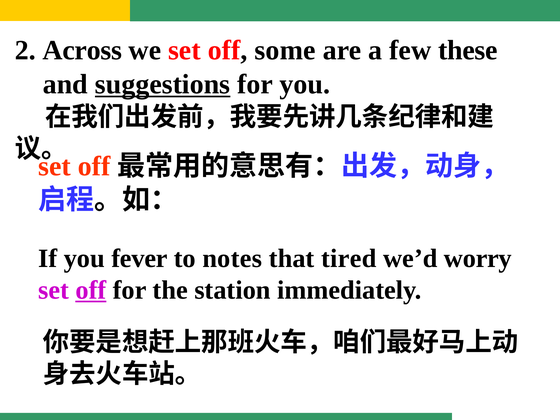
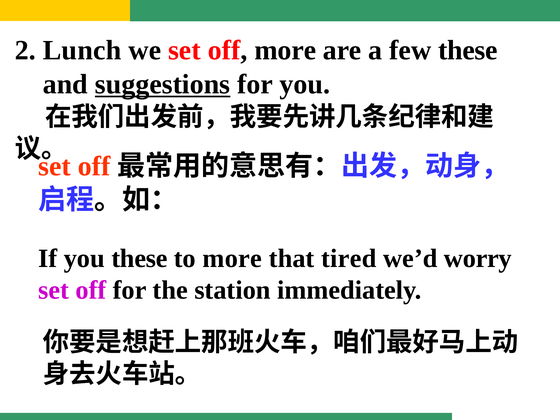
Across: Across -> Lunch
off some: some -> more
you fever: fever -> these
to notes: notes -> more
off at (91, 290) underline: present -> none
